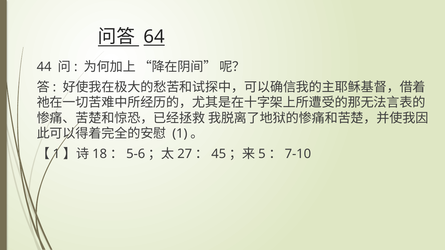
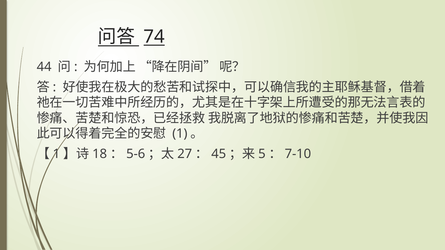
64: 64 -> 74
